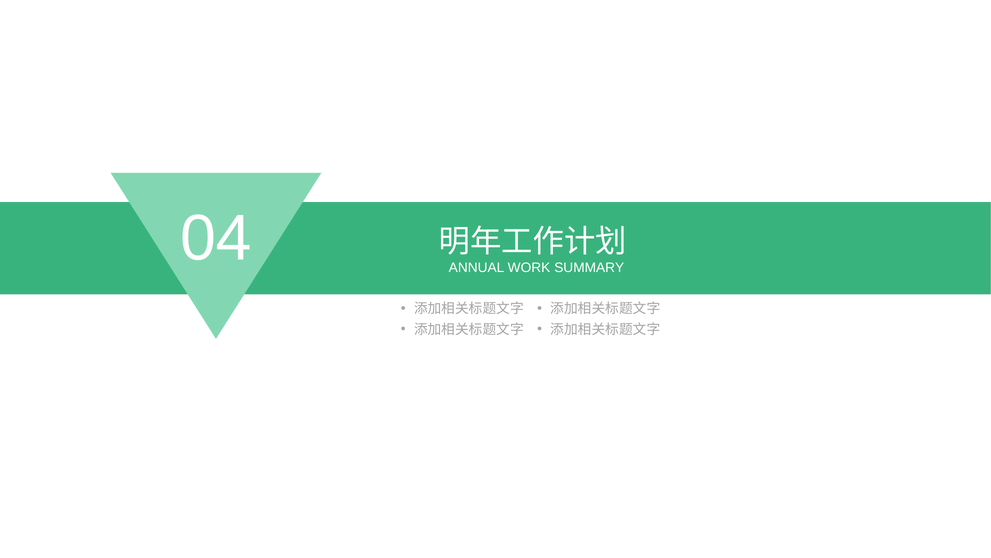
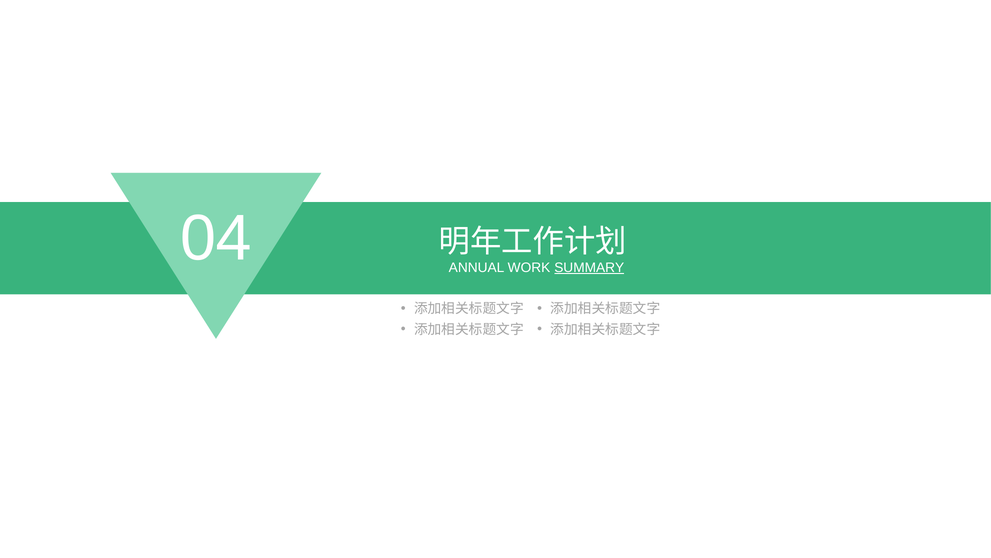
SUMMARY underline: none -> present
